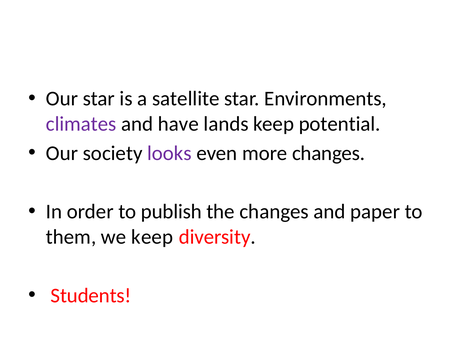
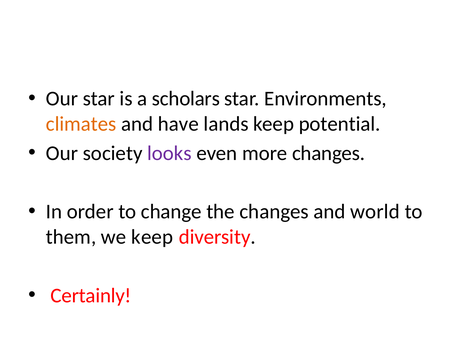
satellite: satellite -> scholars
climates colour: purple -> orange
publish: publish -> change
paper: paper -> world
Students: Students -> Certainly
